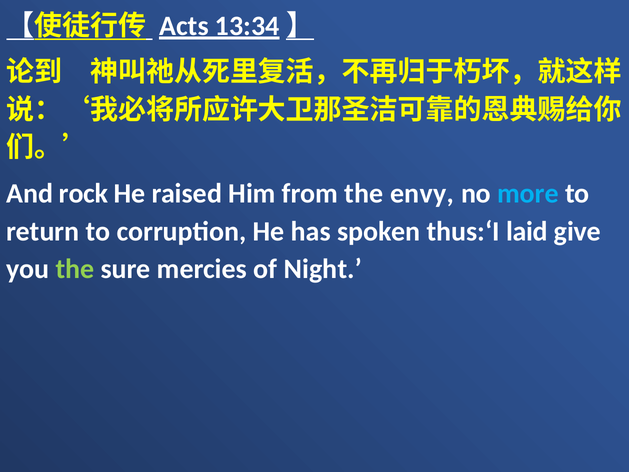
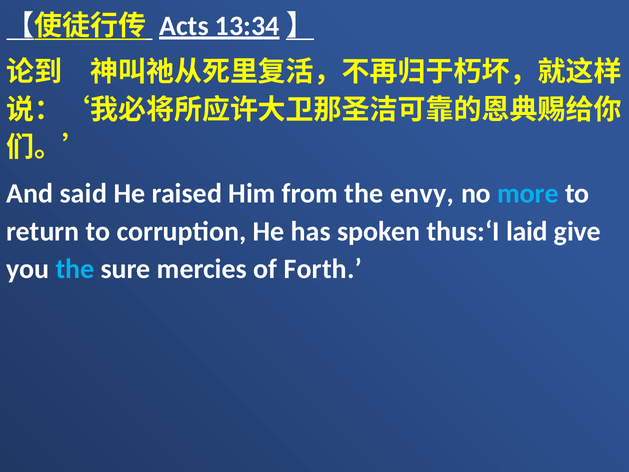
rock: rock -> said
the at (75, 269) colour: light green -> light blue
Night: Night -> Forth
